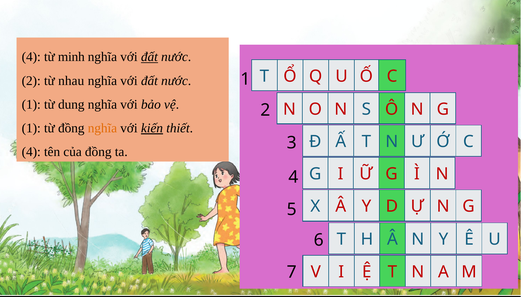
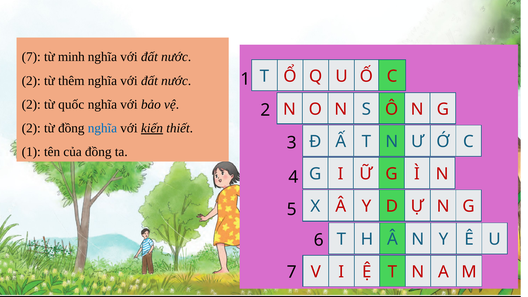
4 at (31, 57): 4 -> 7
đất at (149, 57) underline: present -> none
nhau: nhau -> thêm
1 at (31, 104): 1 -> 2
dung: dung -> quốc
1 at (31, 128): 1 -> 2
nghĩa at (102, 128) colour: orange -> blue
4 at (31, 152): 4 -> 1
